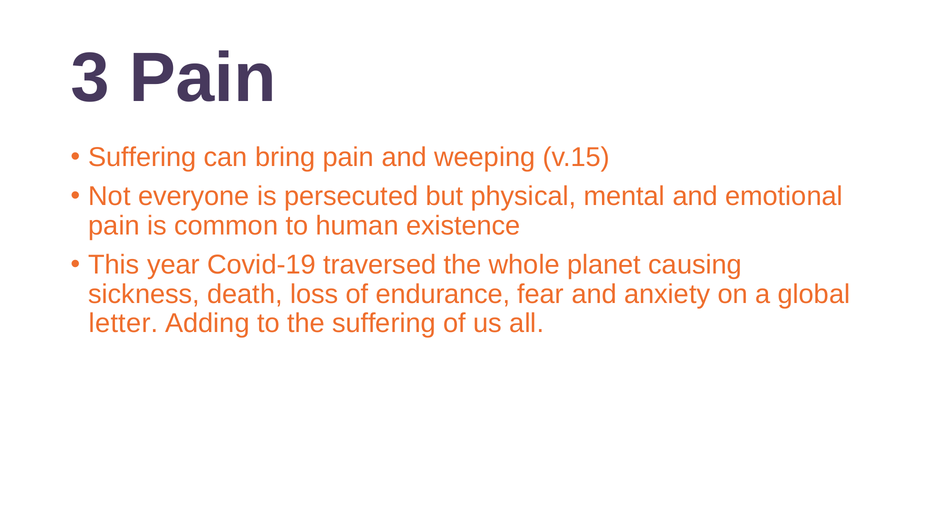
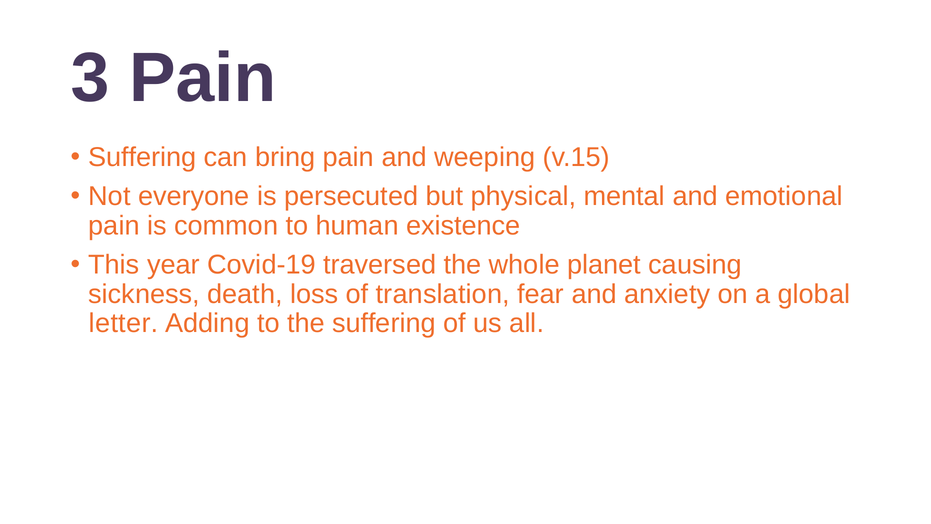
endurance: endurance -> translation
